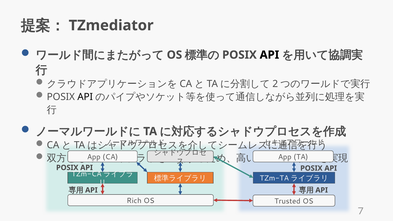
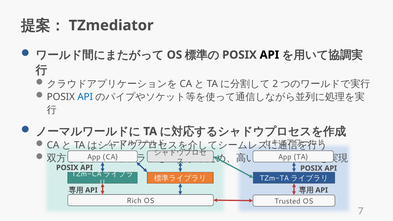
API at (85, 97) colour: black -> blue
